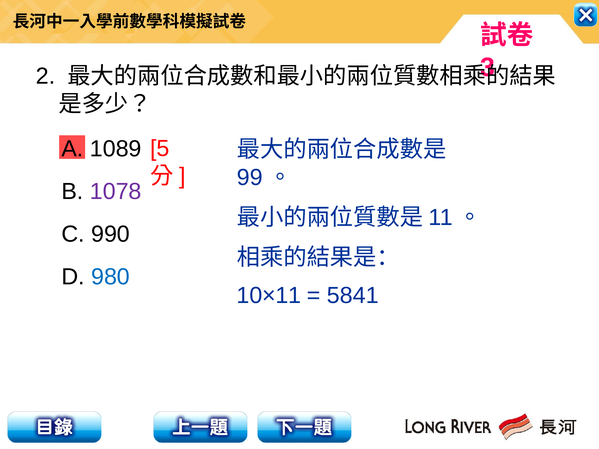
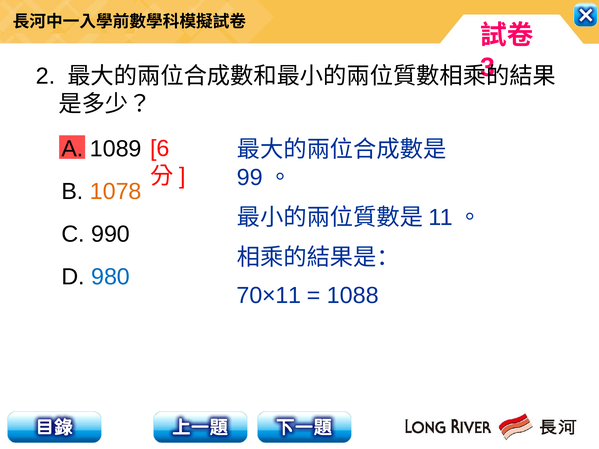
5: 5 -> 6
1078 colour: purple -> orange
10×11: 10×11 -> 70×11
5841: 5841 -> 1088
